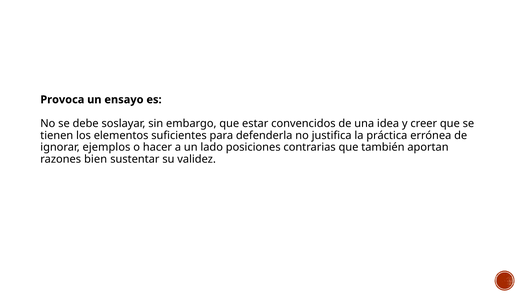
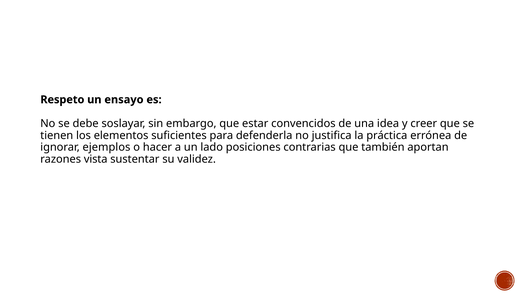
Provoca: Provoca -> Respeto
bien: bien -> vista
